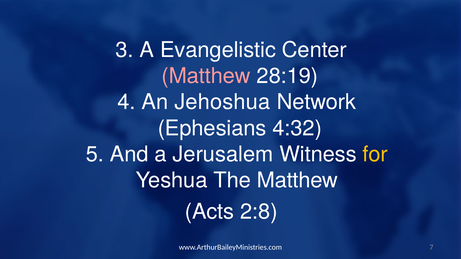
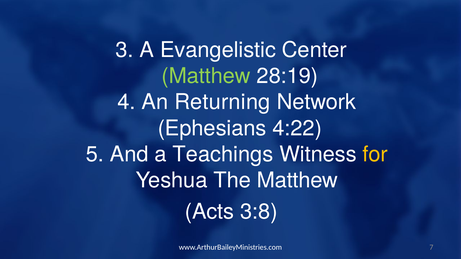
Matthew at (206, 76) colour: pink -> light green
Jehoshua: Jehoshua -> Returning
4:32: 4:32 -> 4:22
Jerusalem: Jerusalem -> Teachings
2:8: 2:8 -> 3:8
